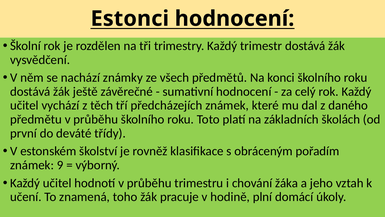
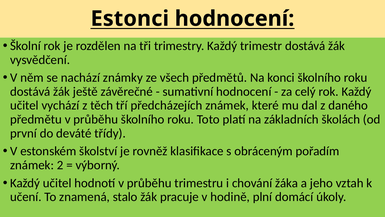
9: 9 -> 2
toho: toho -> stalo
